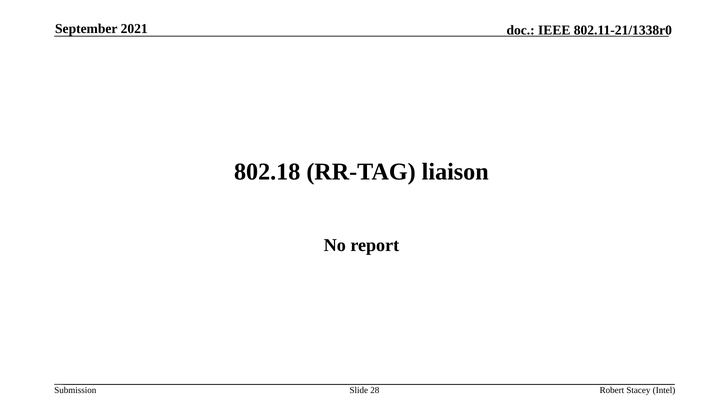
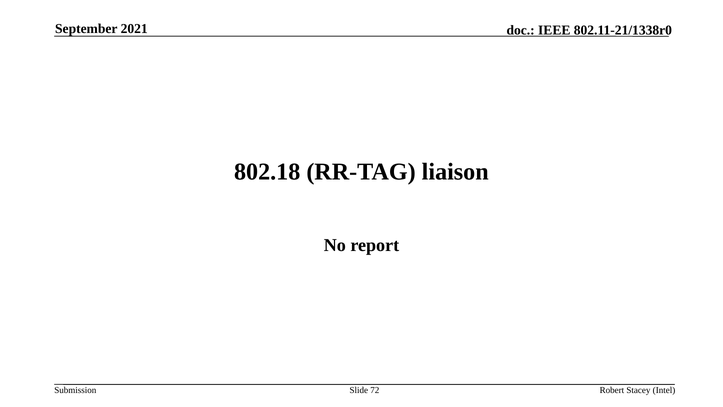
28: 28 -> 72
